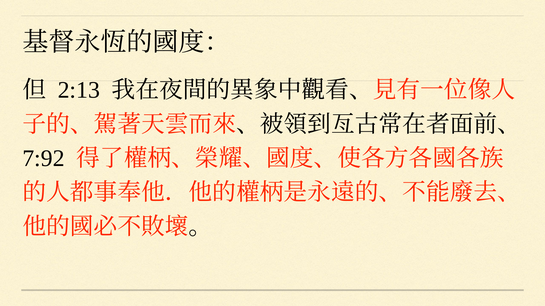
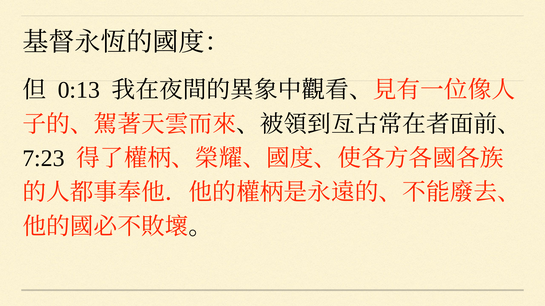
2:13: 2:13 -> 0:13
7:92: 7:92 -> 7:23
